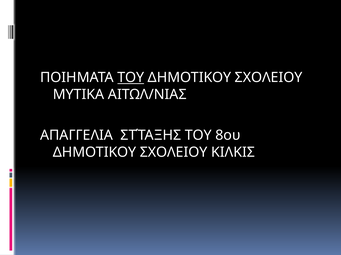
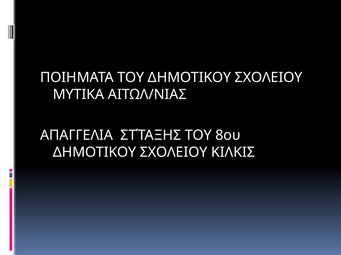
ΤΟΥ at (131, 78) underline: present -> none
